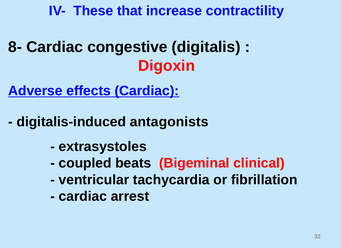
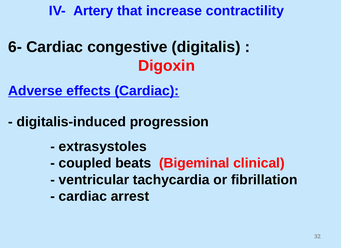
These: These -> Artery
8-: 8- -> 6-
antagonists: antagonists -> progression
